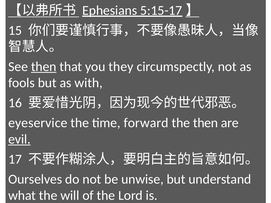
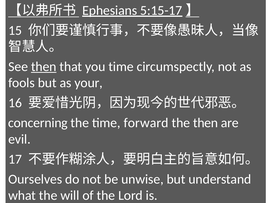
you they: they -> time
with: with -> your
eyeservice: eyeservice -> concerning
evil underline: present -> none
